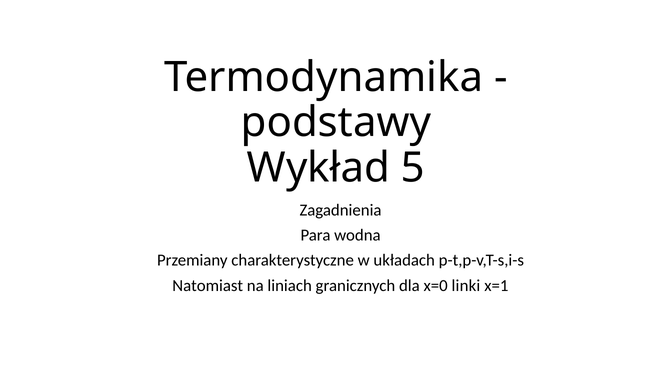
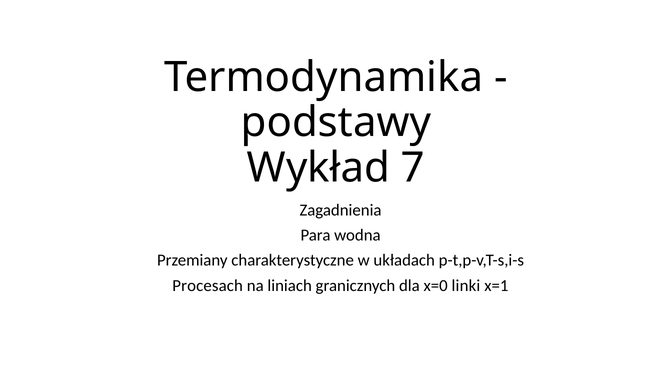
5: 5 -> 7
Natomiast: Natomiast -> Procesach
